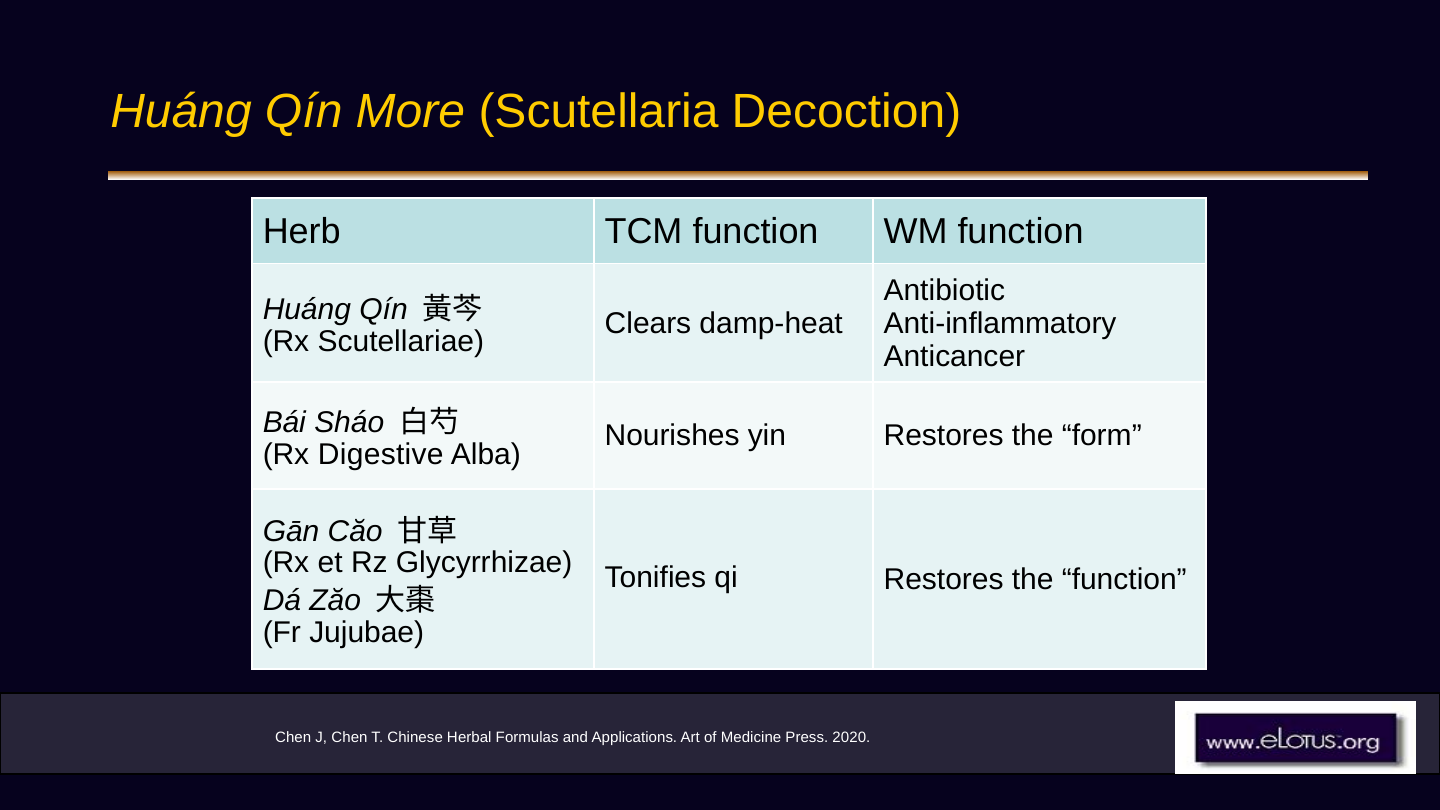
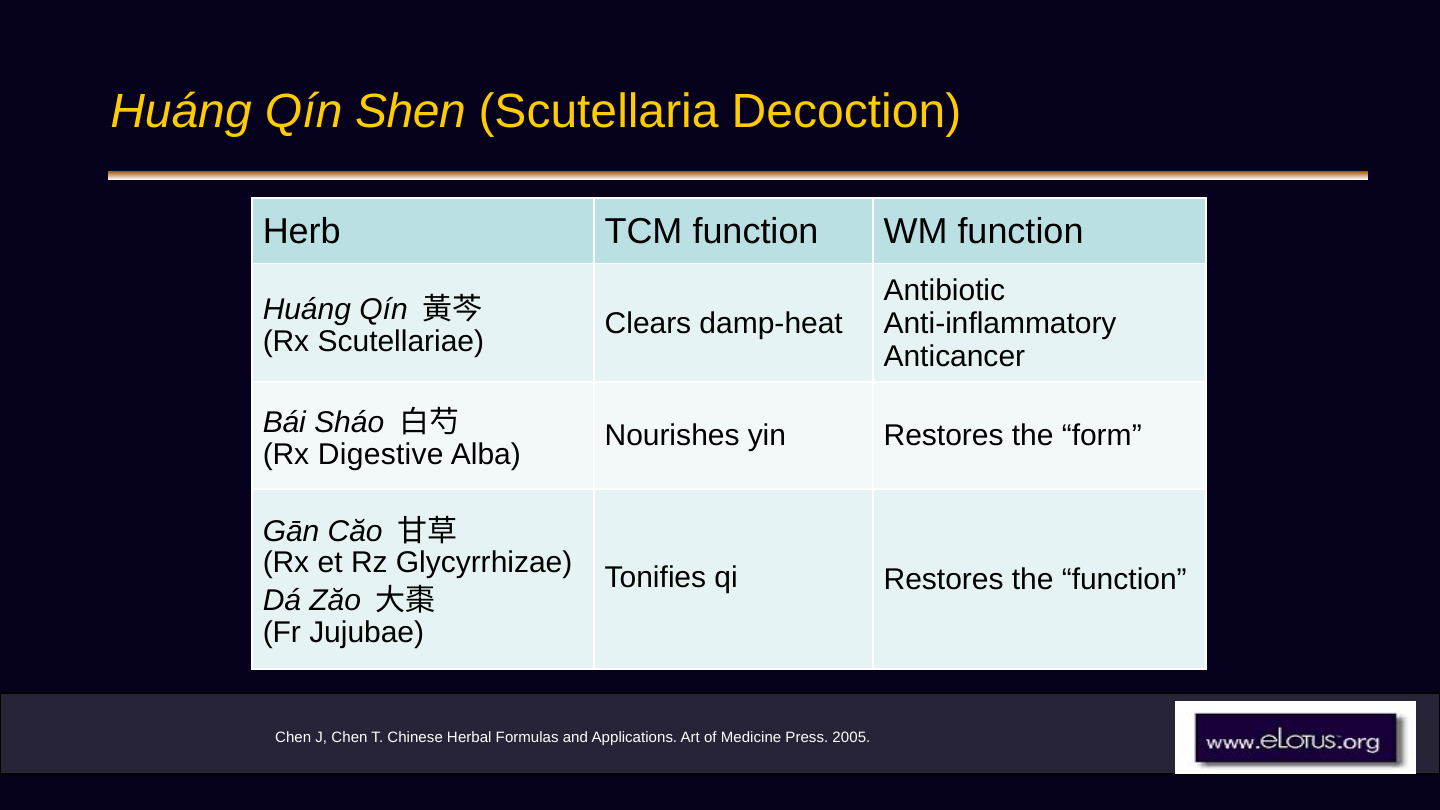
More: More -> Shen
2020: 2020 -> 2005
